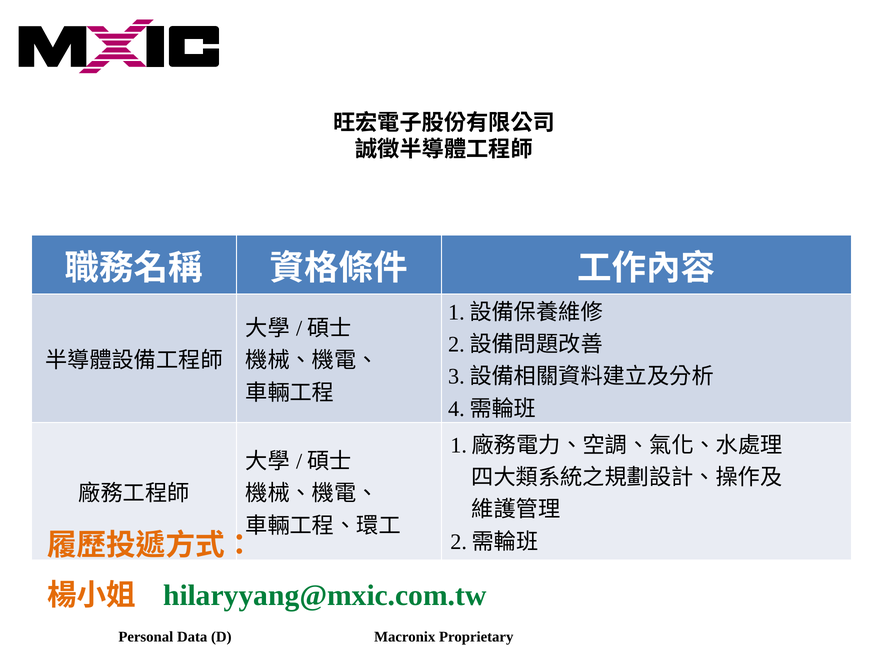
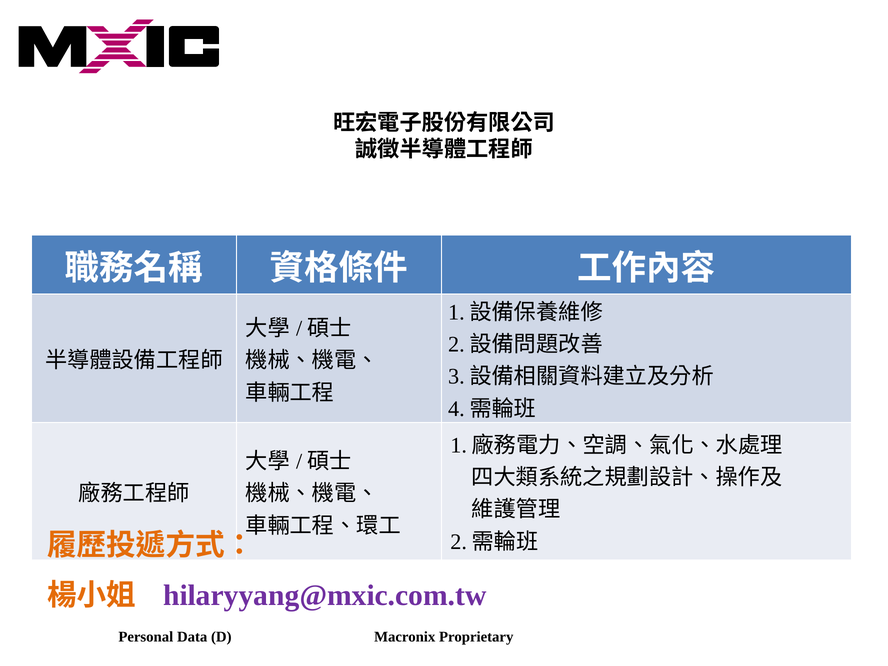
hilaryyang@mxic.com.tw colour: green -> purple
